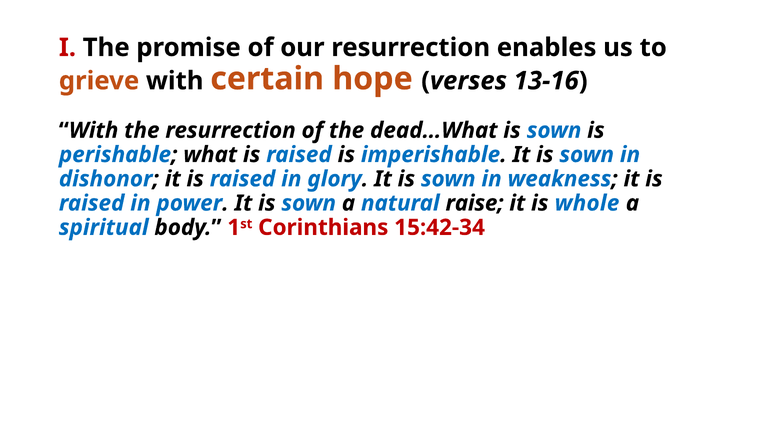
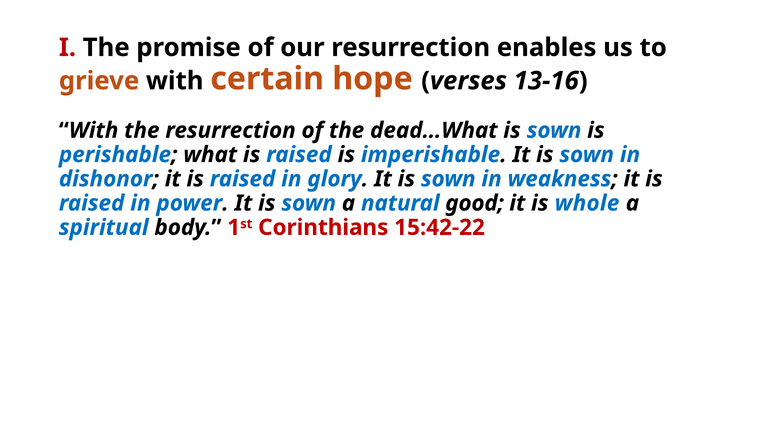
raise: raise -> good
15:42-34: 15:42-34 -> 15:42-22
